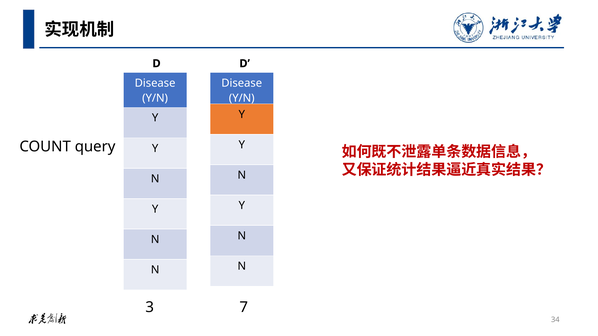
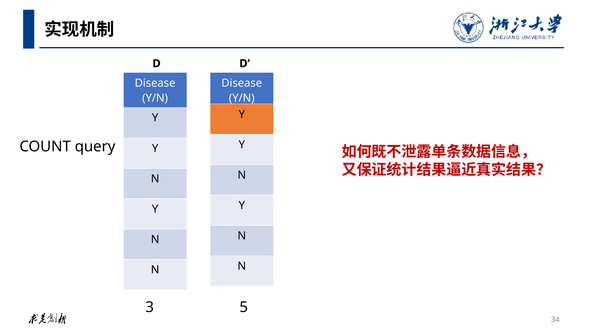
7: 7 -> 5
